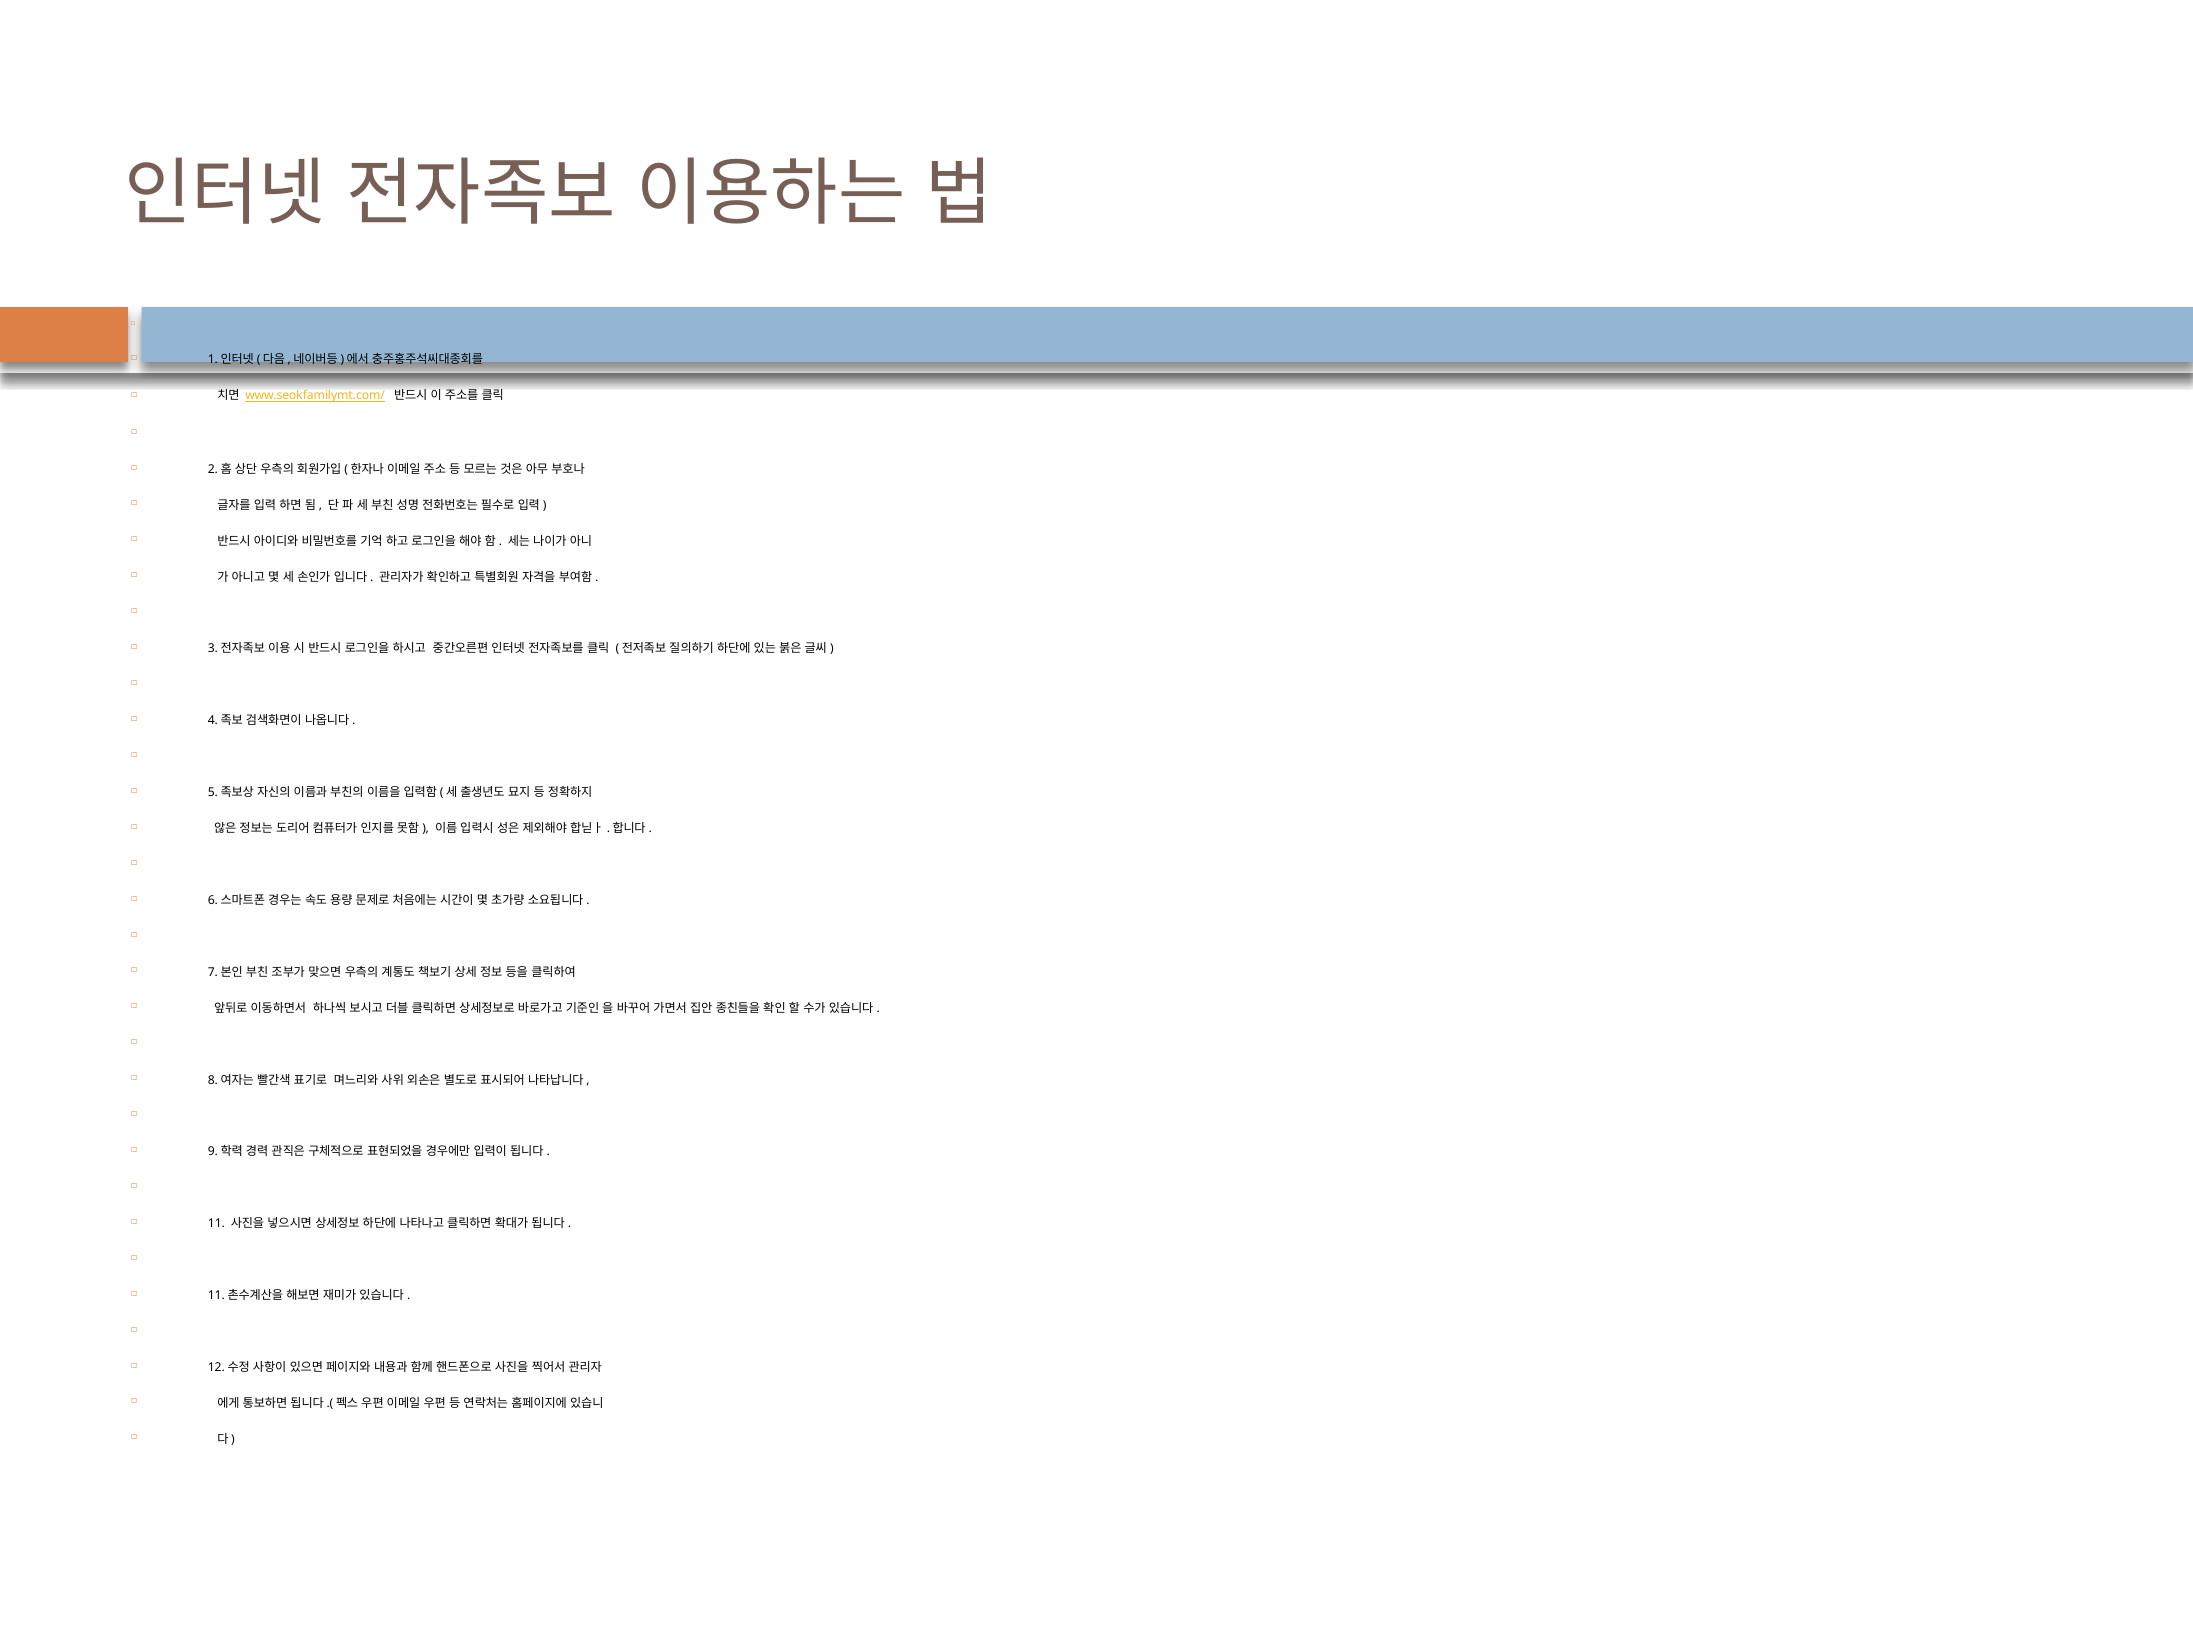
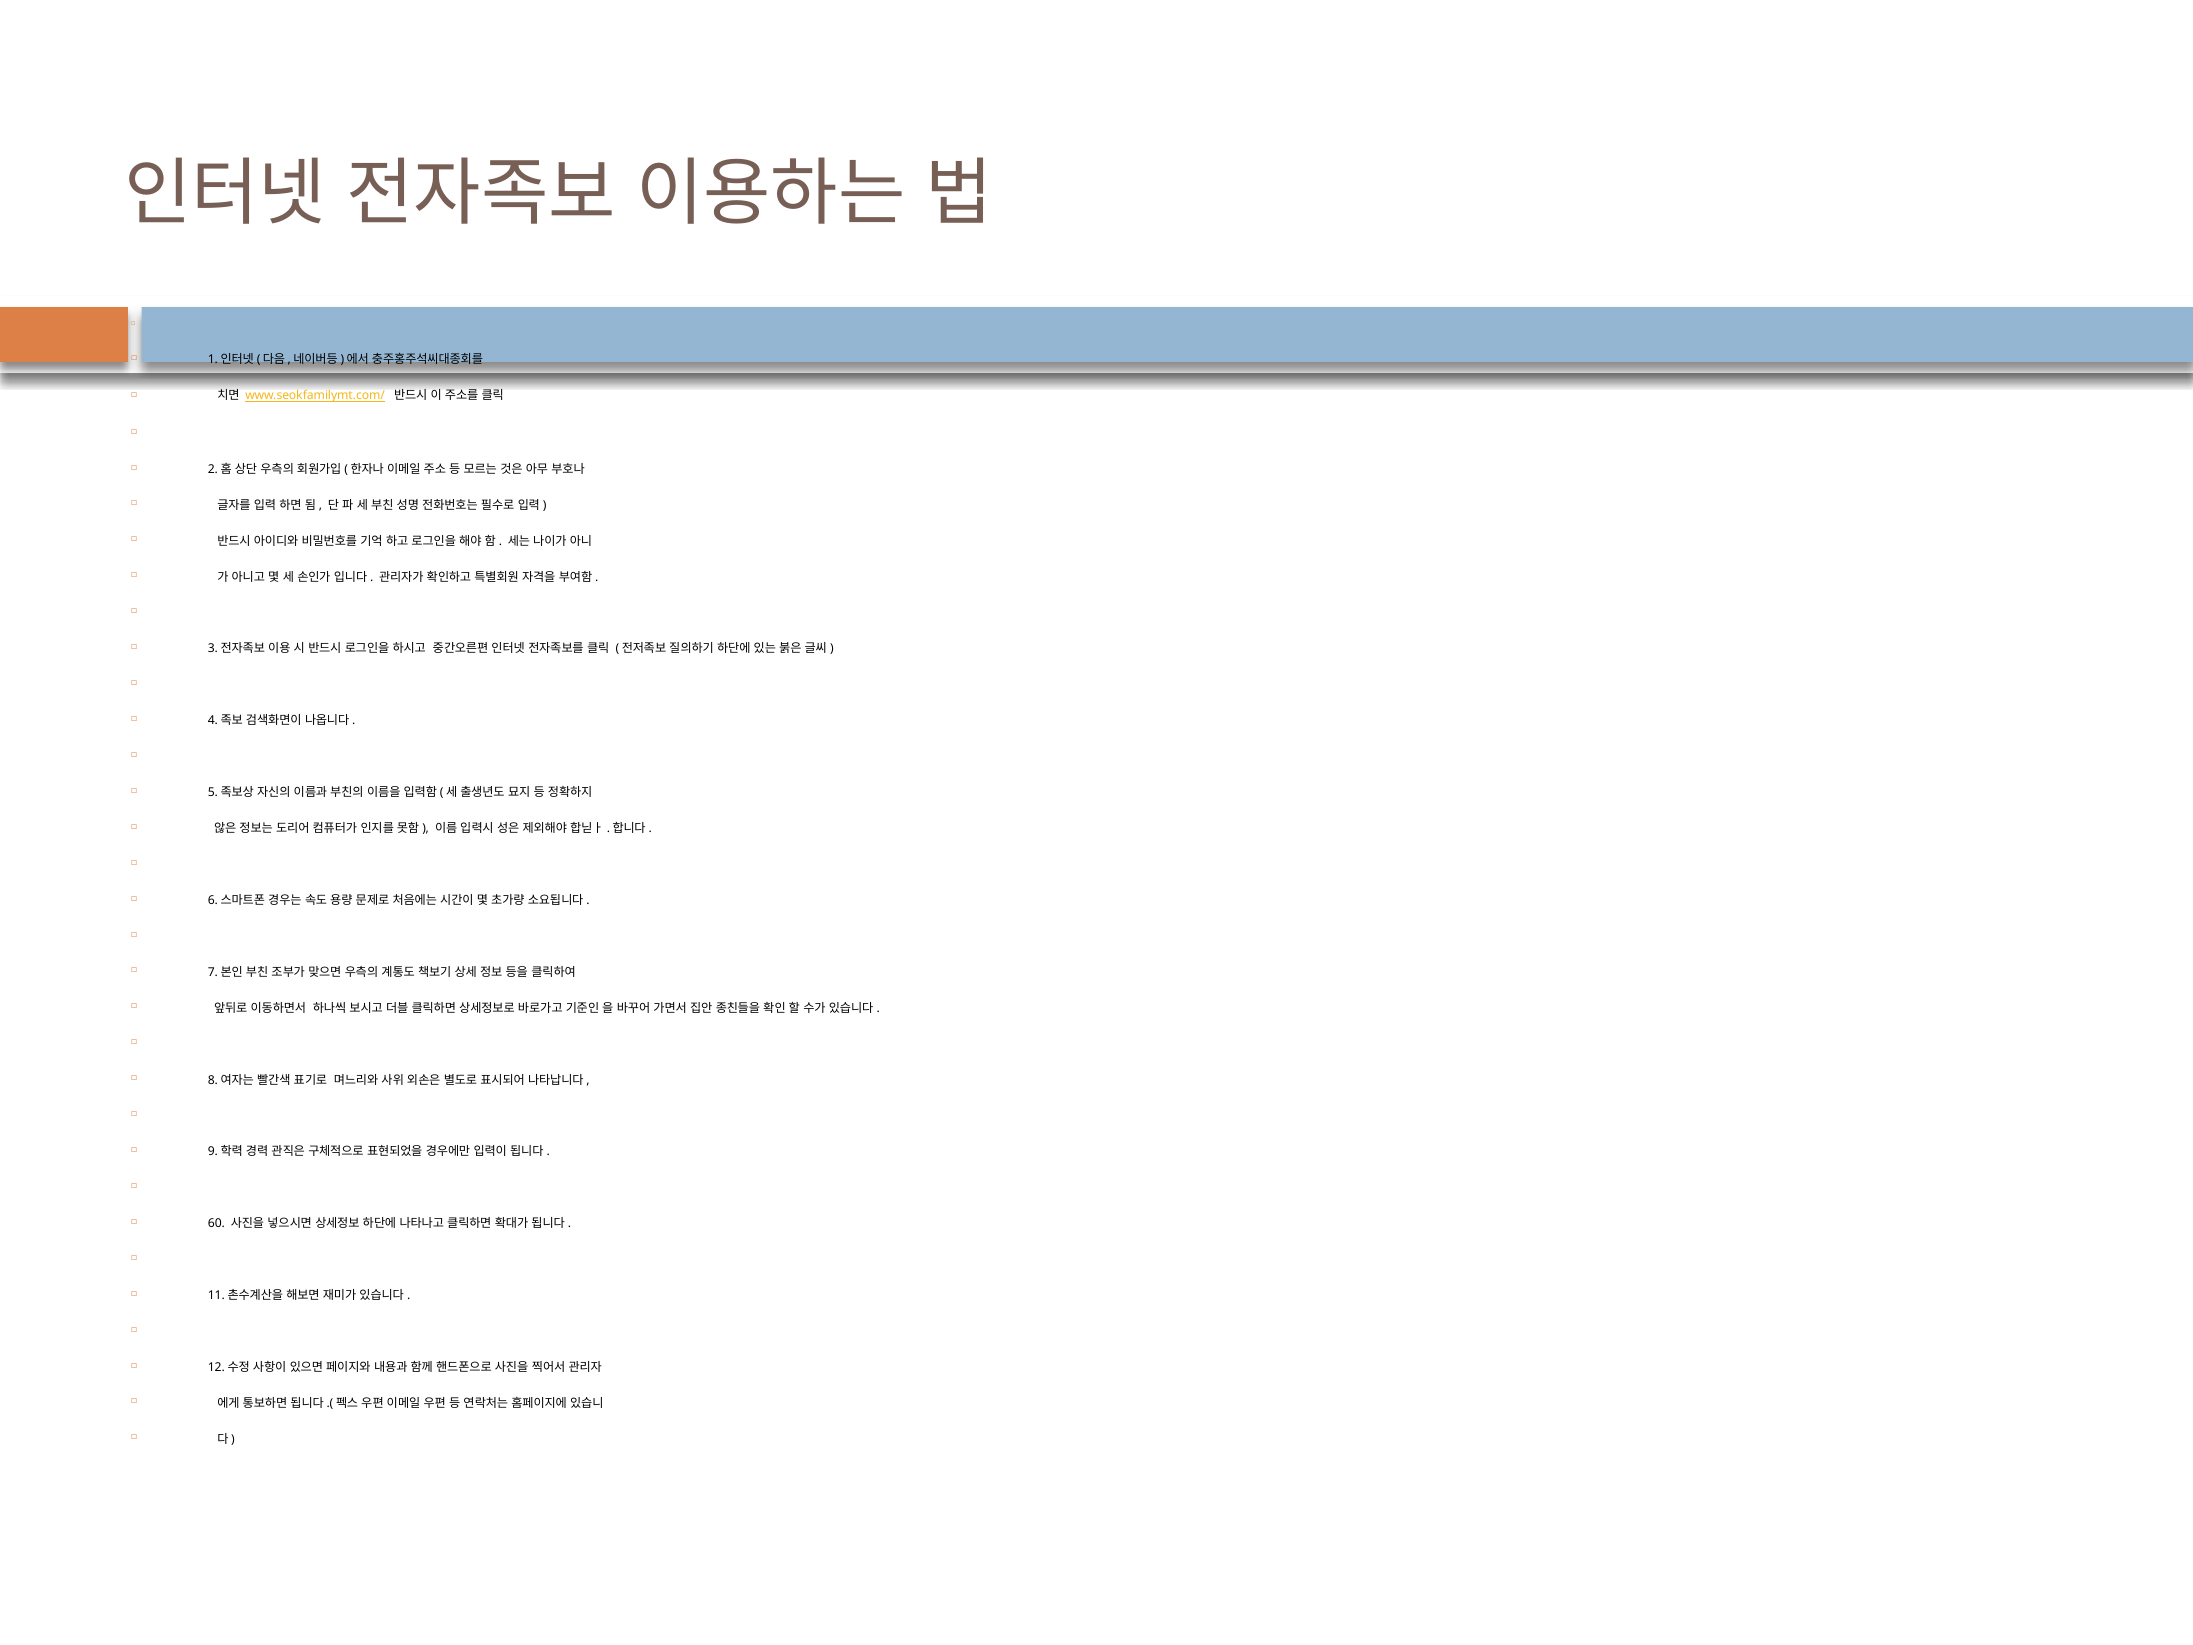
11: 11 -> 60
